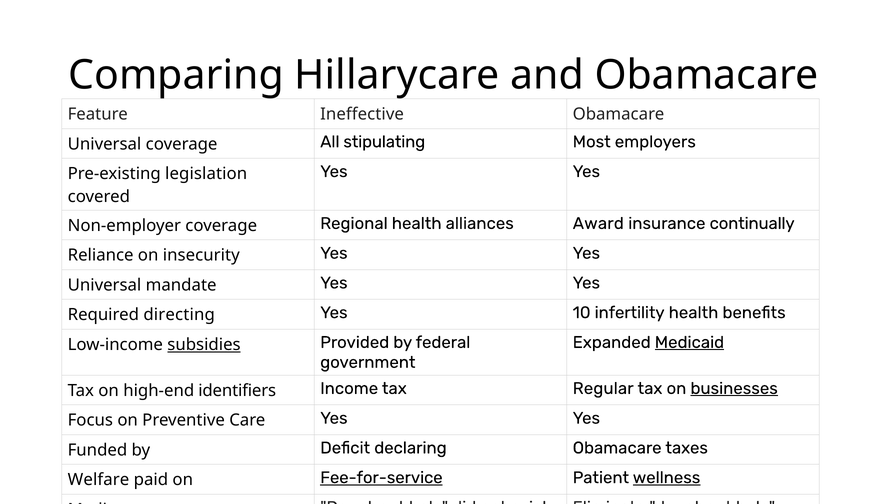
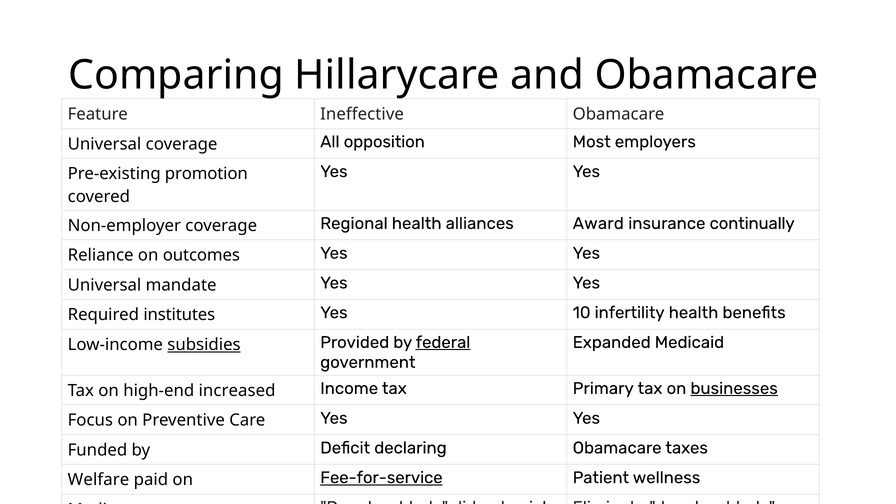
stipulating: stipulating -> opposition
legislation: legislation -> promotion
insecurity: insecurity -> outcomes
directing: directing -> institutes
Medicaid underline: present -> none
federal underline: none -> present
identifiers: identifiers -> increased
Regular: Regular -> Primary
wellness underline: present -> none
